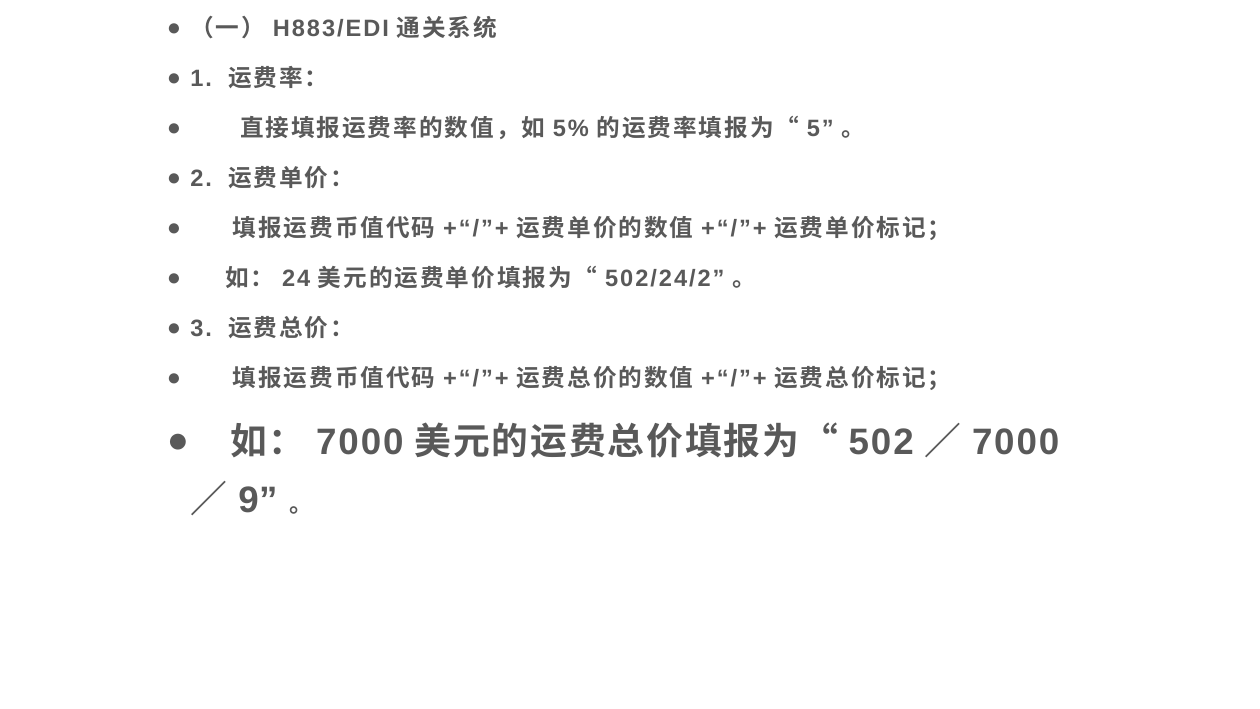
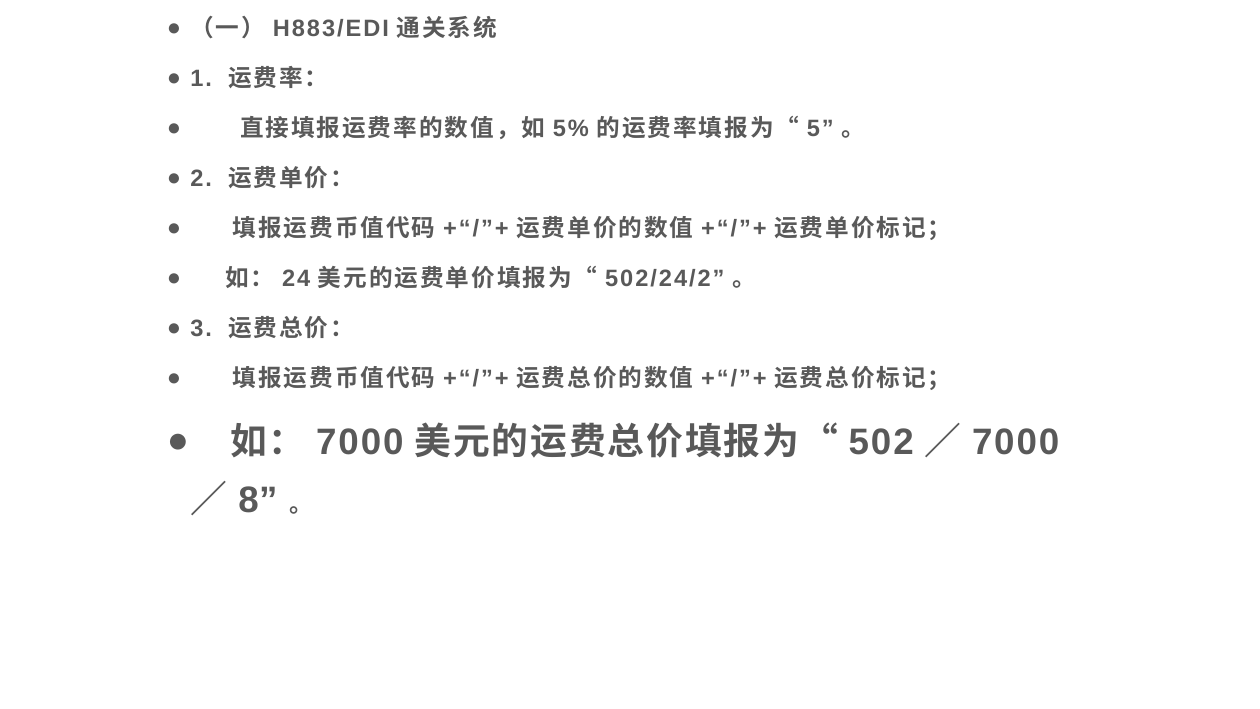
9: 9 -> 8
